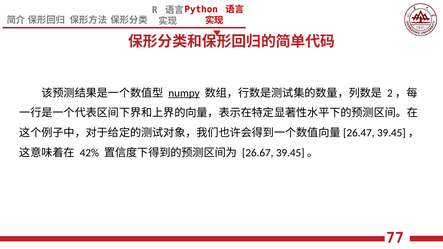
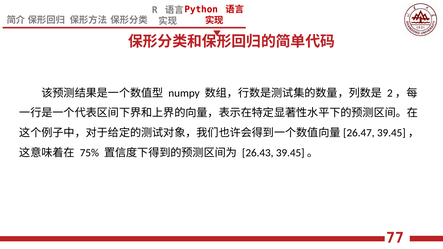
numpy underline: present -> none
42%: 42% -> 75%
26.67: 26.67 -> 26.43
